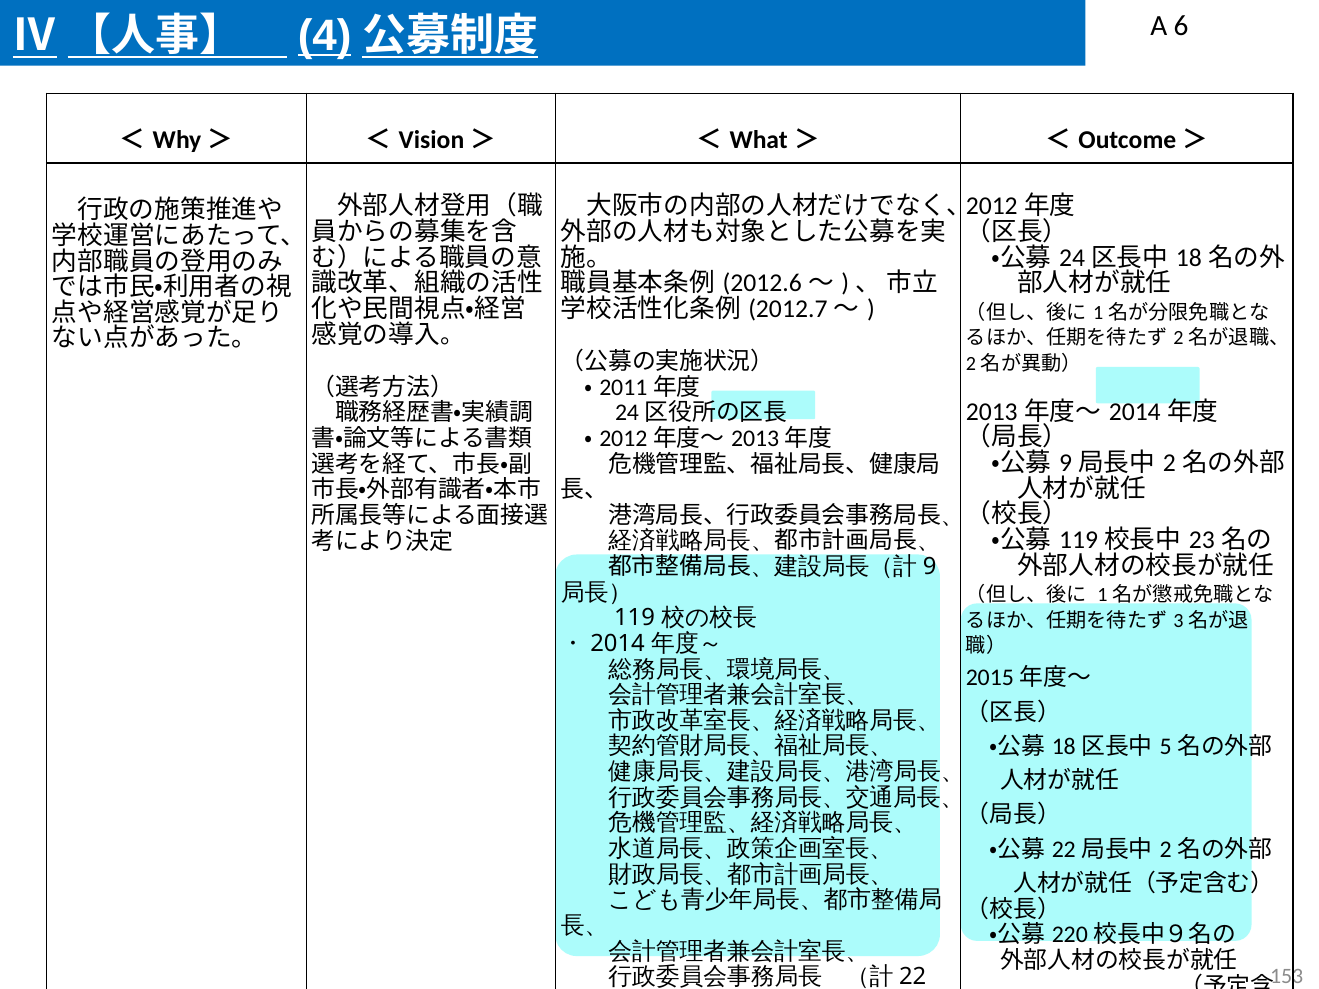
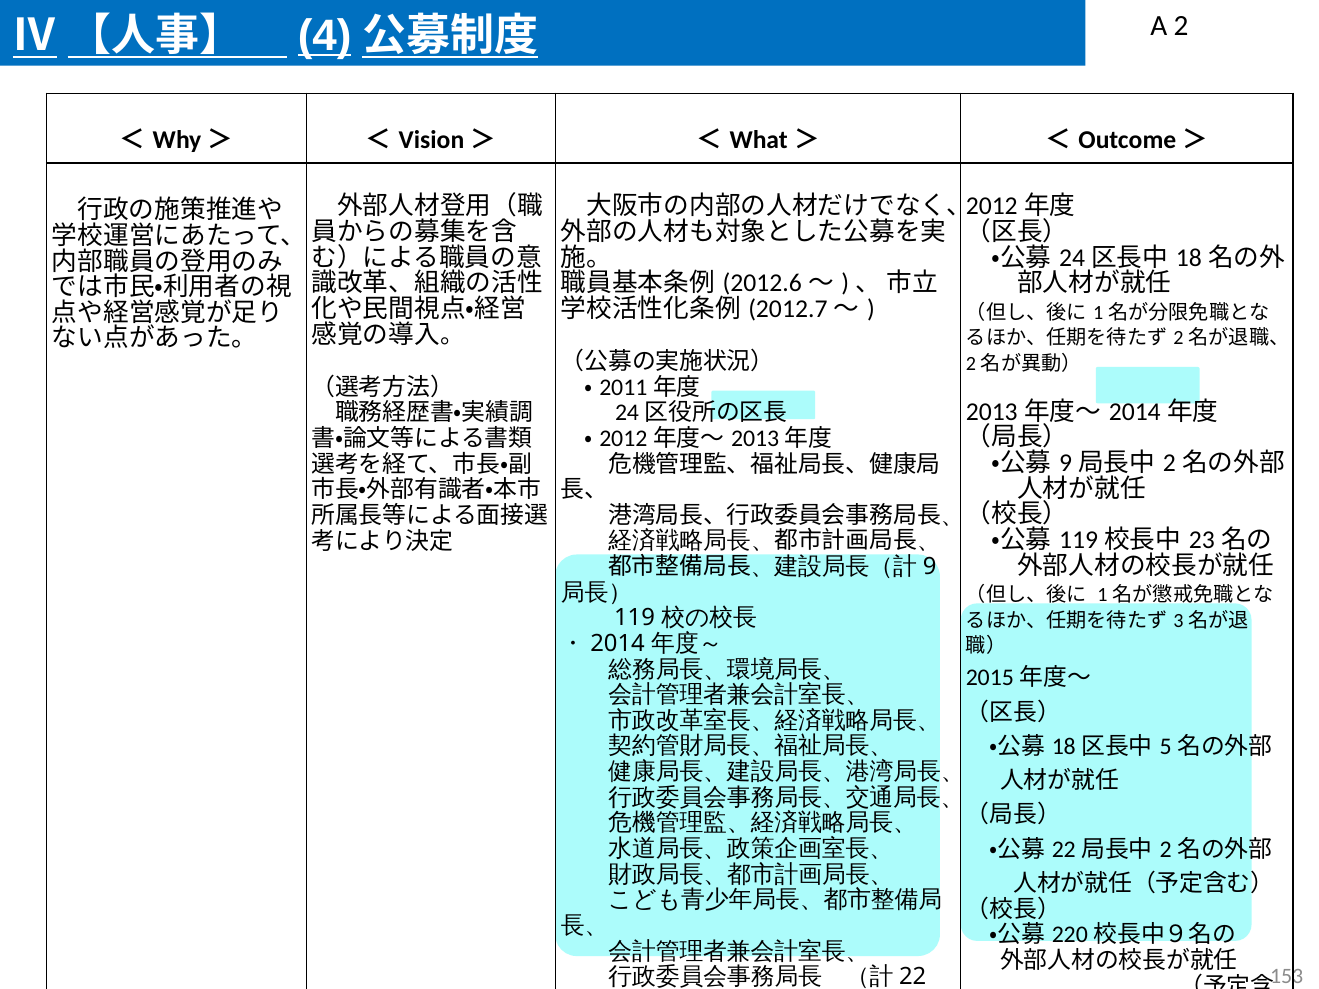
6: 6 -> 2
